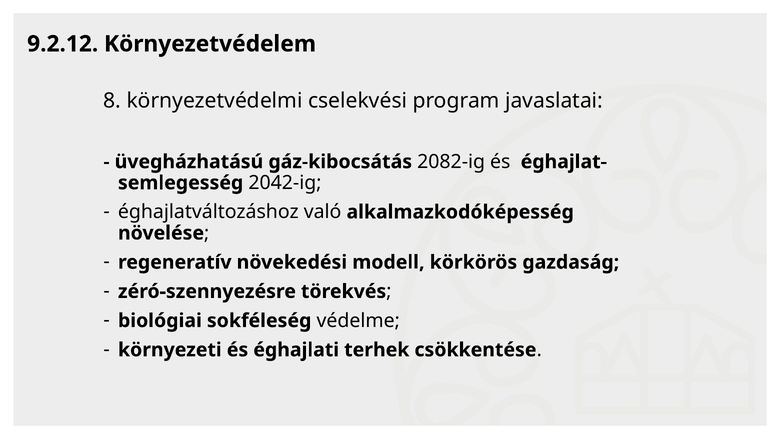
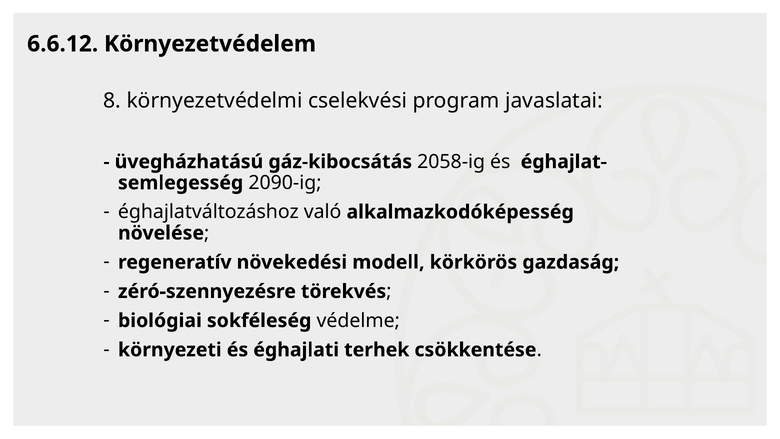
9.2.12: 9.2.12 -> 6.6.12
2082-ig: 2082-ig -> 2058-ig
2042-ig: 2042-ig -> 2090-ig
